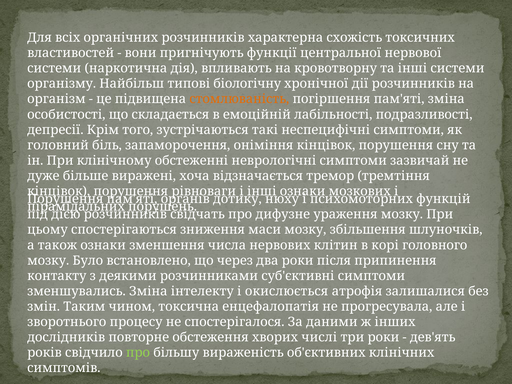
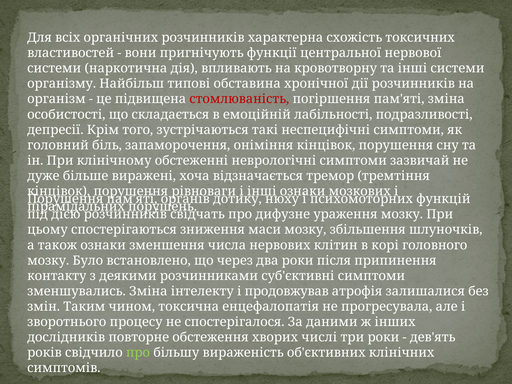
біологічну: біологічну -> обставина
стомлюваність colour: orange -> red
окислюється: окислюється -> продовжував
